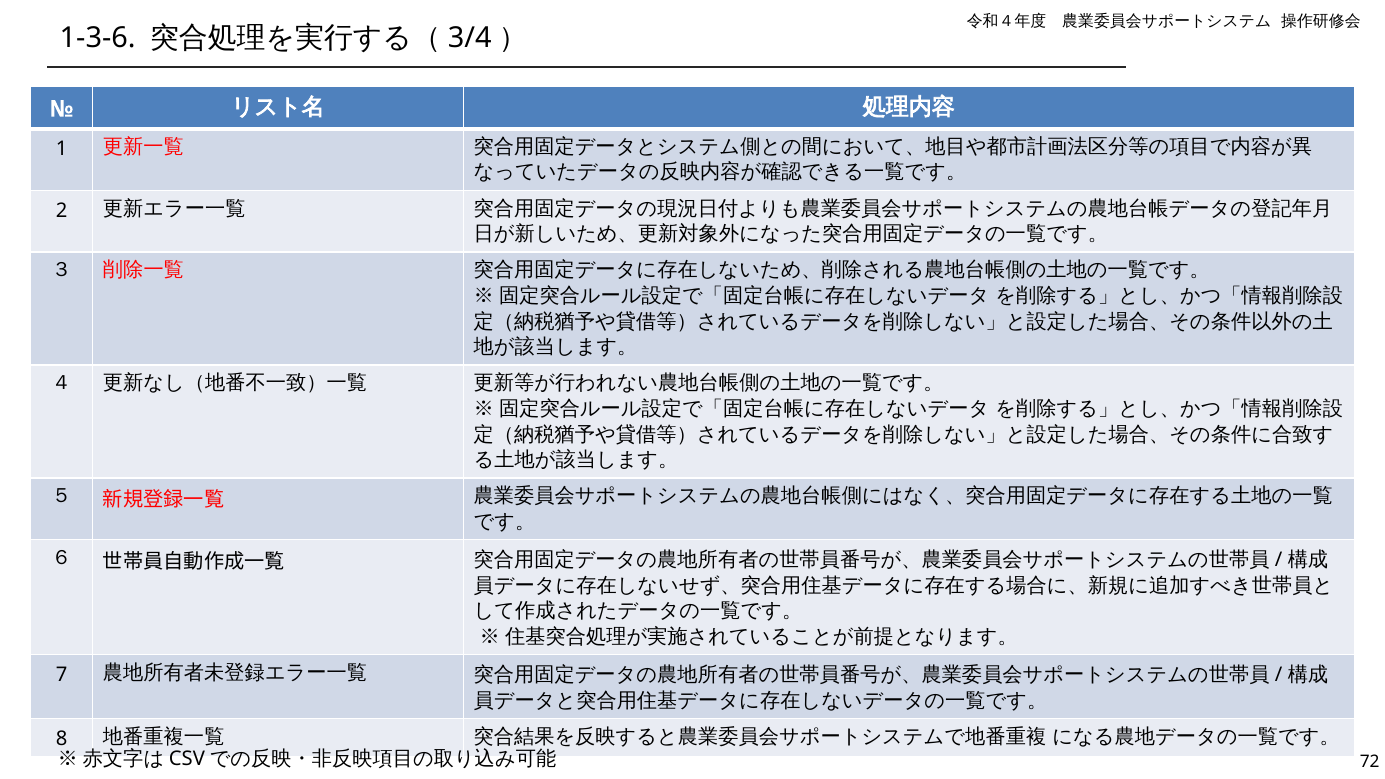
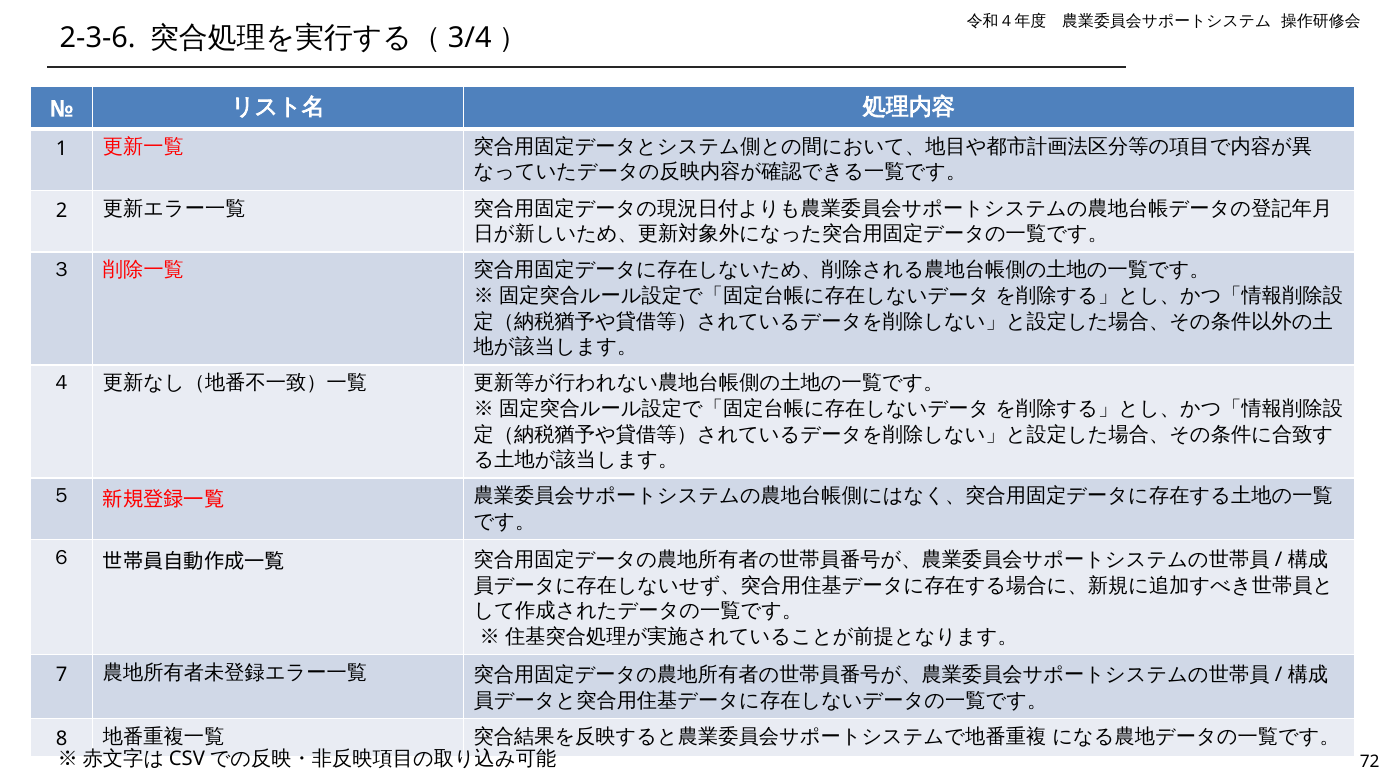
1-3-6: 1-3-6 -> 2-3-6
